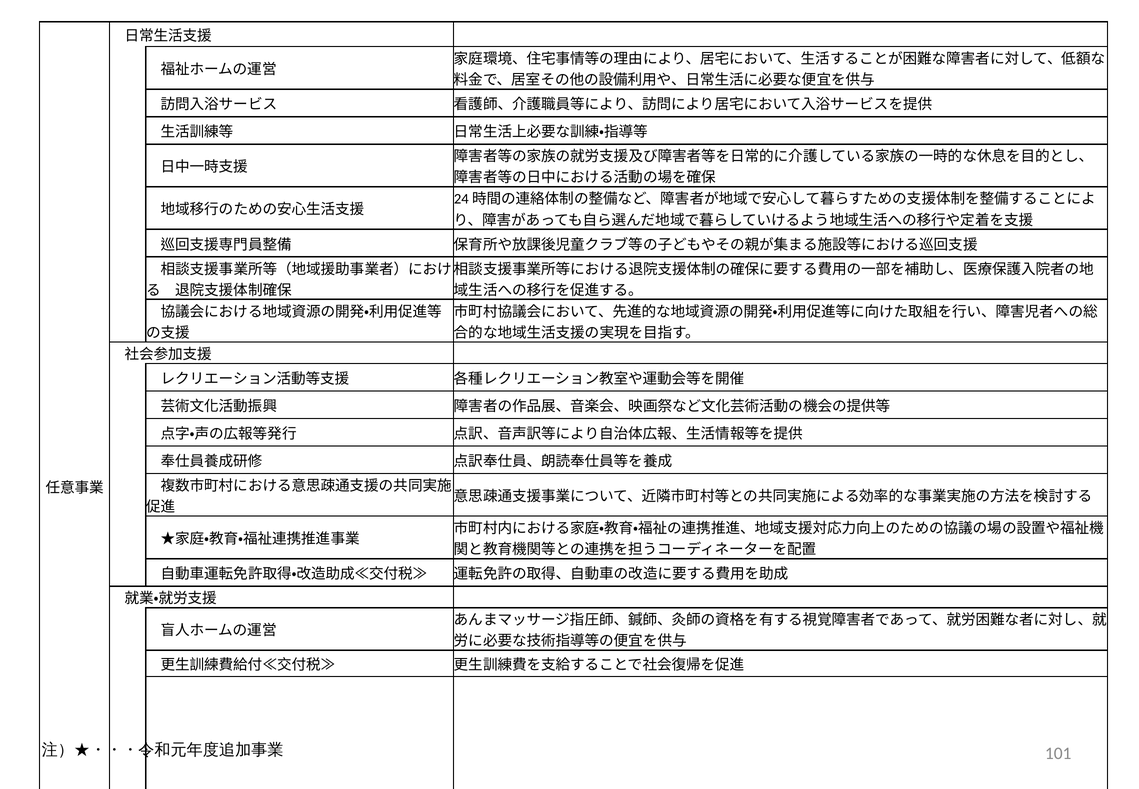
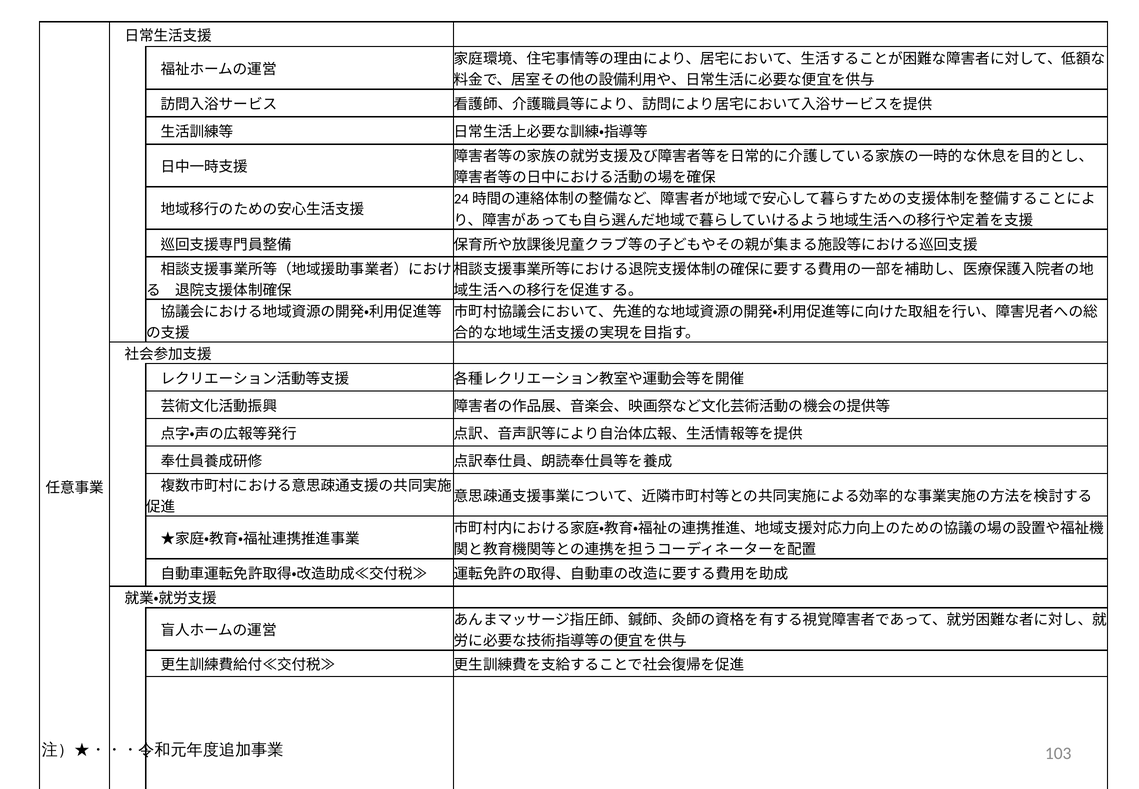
101: 101 -> 103
